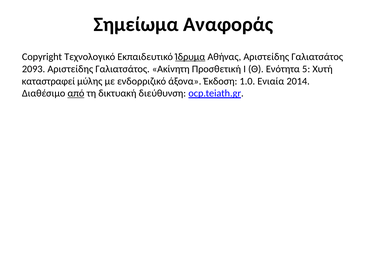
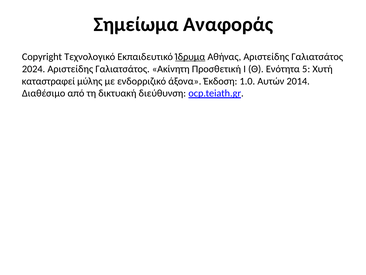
2093: 2093 -> 2024
Ενιαία: Ενιαία -> Αυτών
από underline: present -> none
